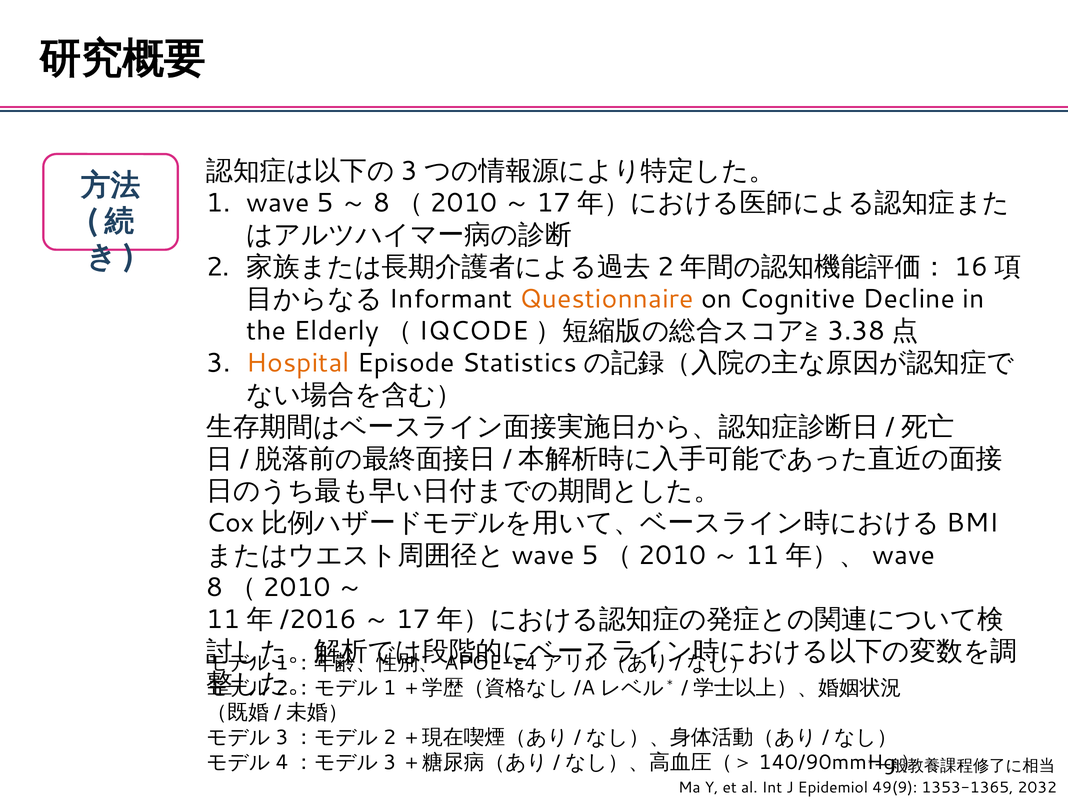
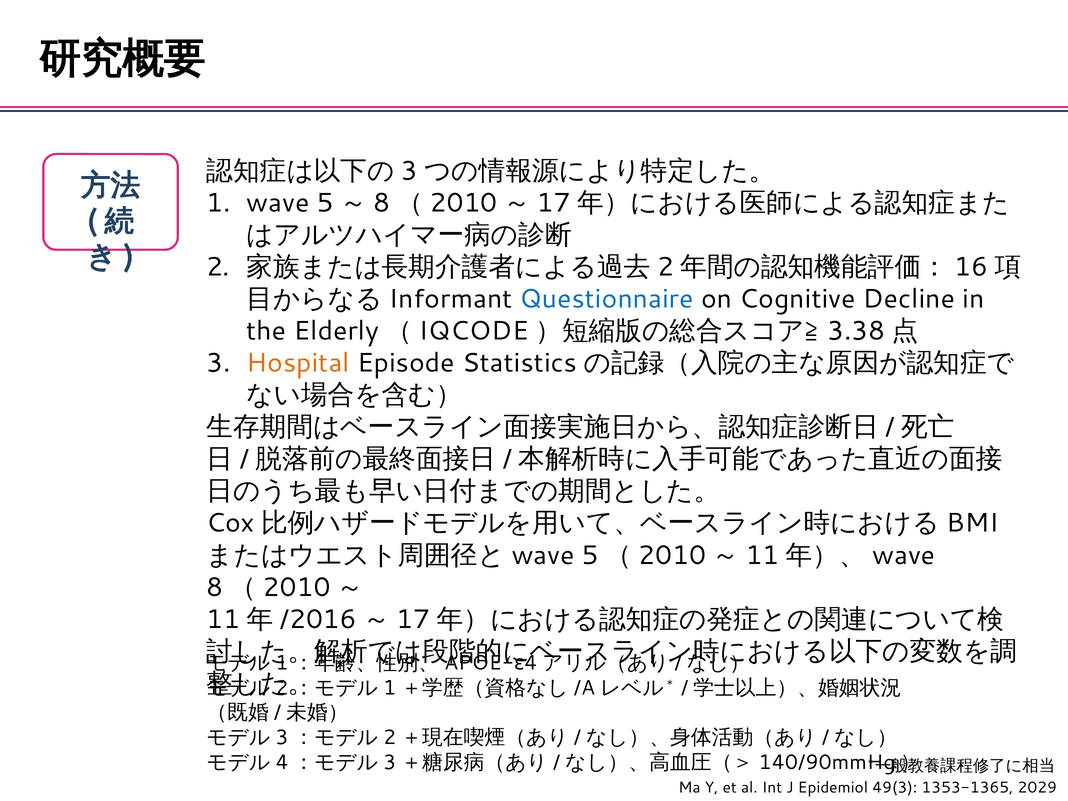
Questionnaire colour: orange -> blue
49(9: 49(9 -> 49(3
2032: 2032 -> 2029
